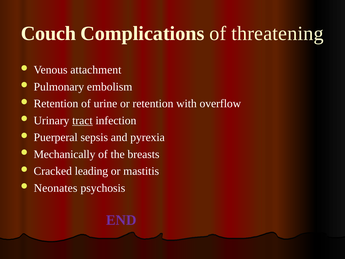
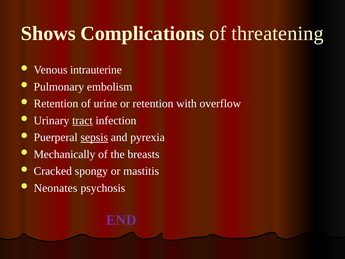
Couch: Couch -> Shows
attachment: attachment -> intrauterine
sepsis underline: none -> present
leading: leading -> spongy
